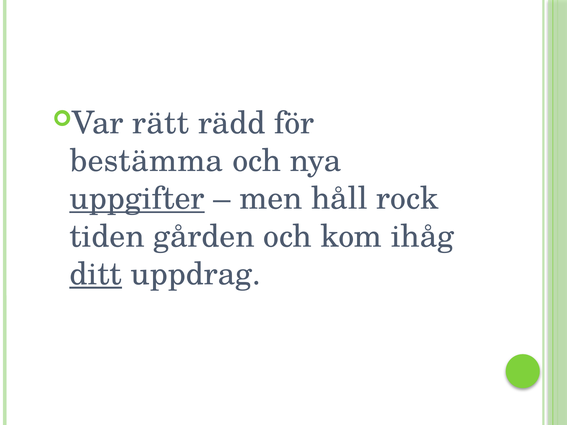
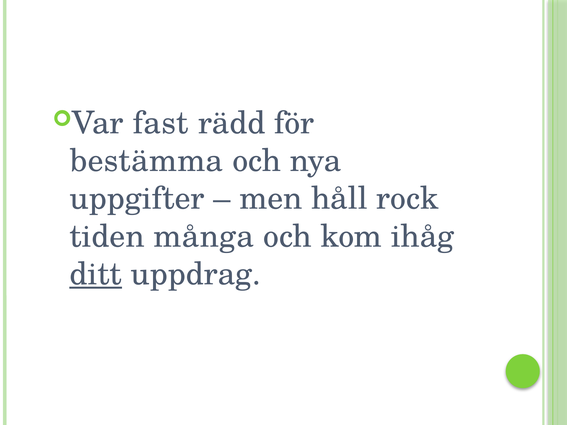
rätt: rätt -> fast
uppgifter underline: present -> none
gården: gården -> många
